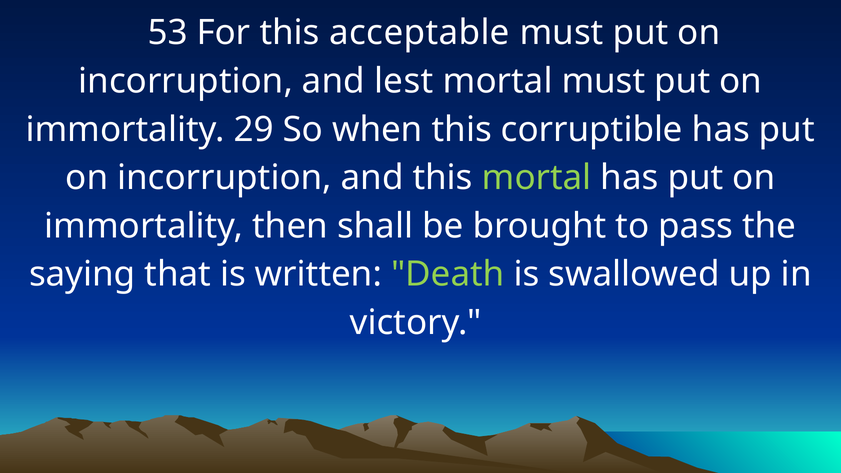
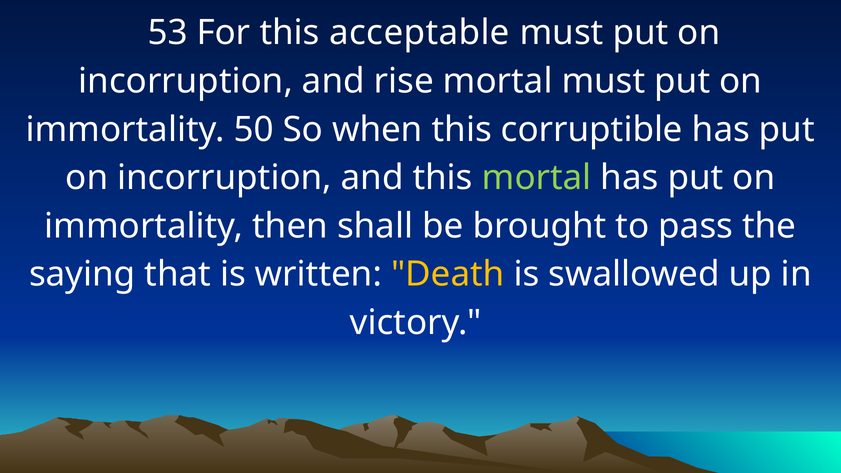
lest: lest -> rise
29: 29 -> 50
Death colour: light green -> yellow
